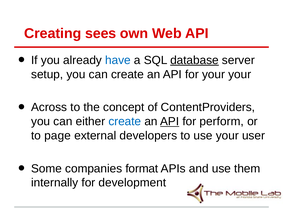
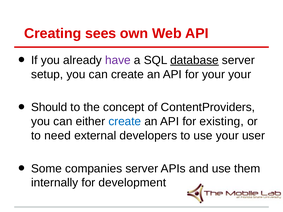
have colour: blue -> purple
Across: Across -> Should
API at (170, 122) underline: present -> none
perform: perform -> existing
page: page -> need
companies format: format -> server
